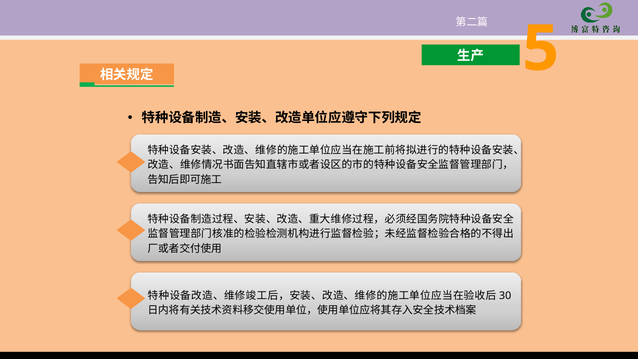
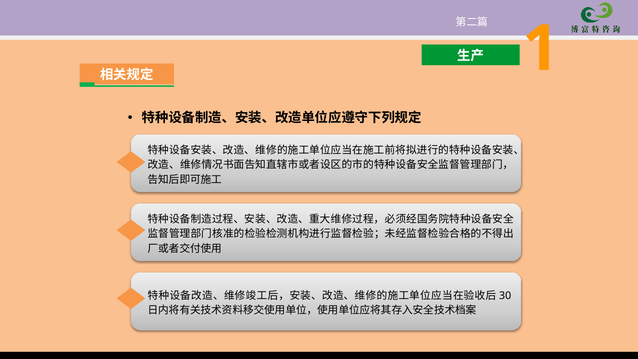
5: 5 -> 1
